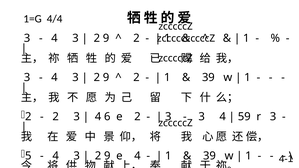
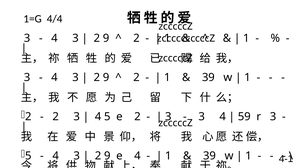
4 6: 6 -> 5
